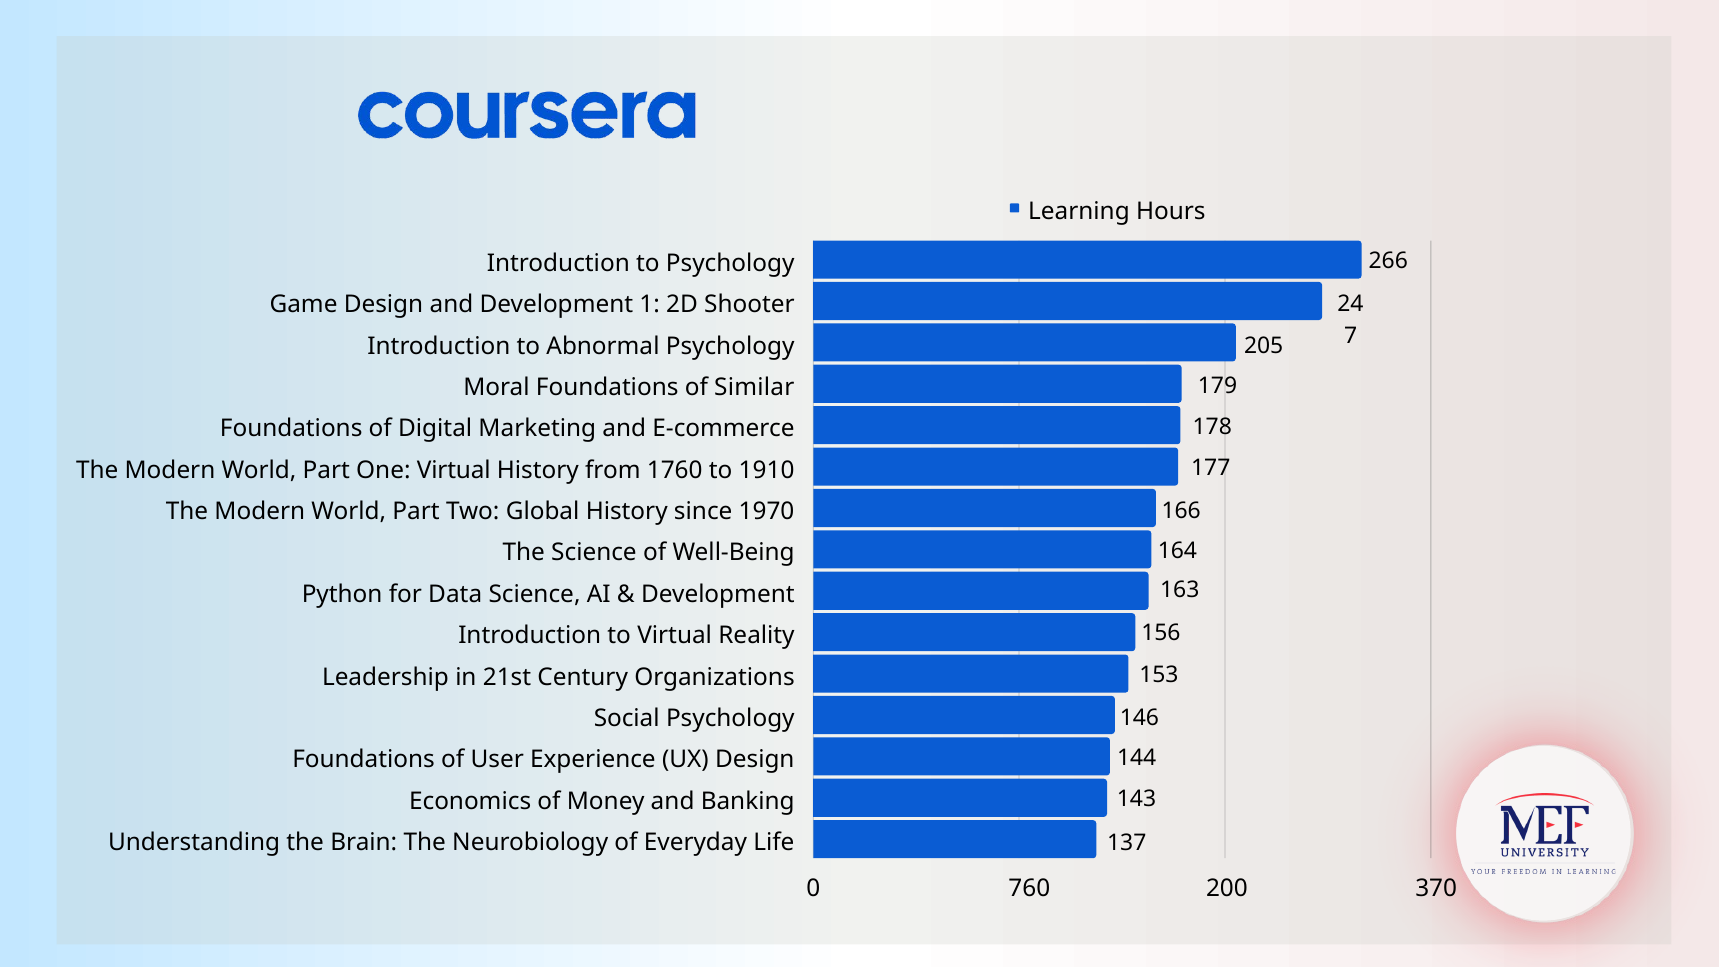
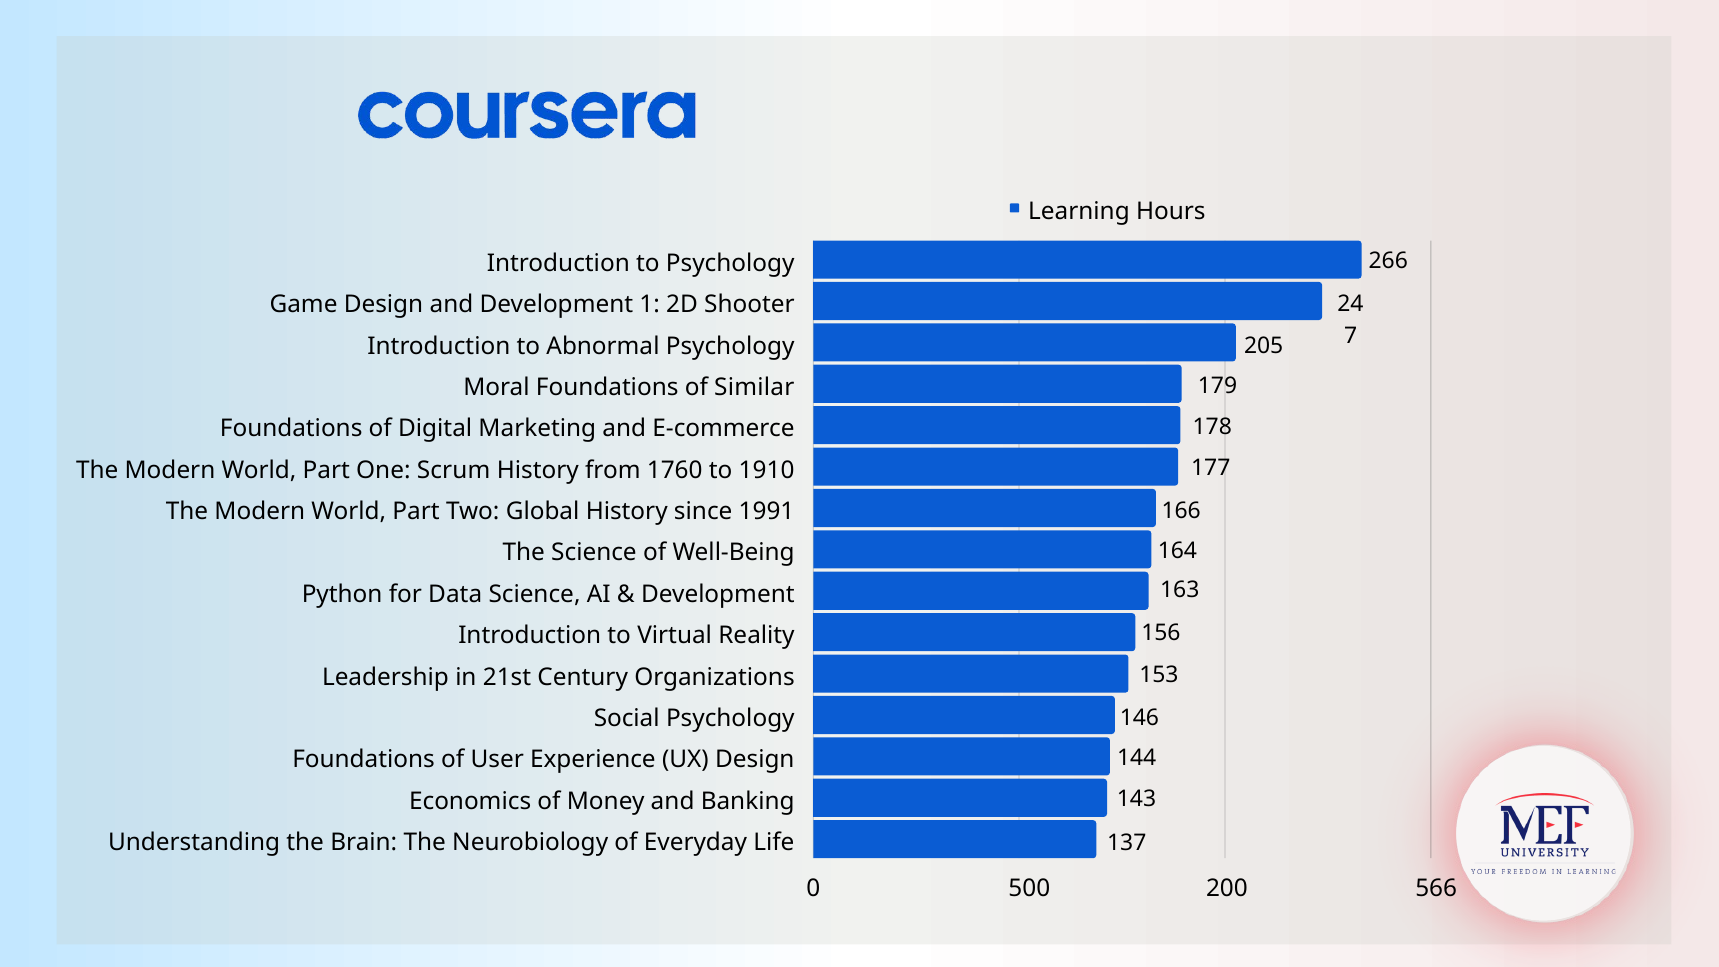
One Virtual: Virtual -> Scrum
1970: 1970 -> 1991
760: 760 -> 500
370: 370 -> 566
